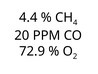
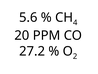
4.4: 4.4 -> 5.6
72.9: 72.9 -> 27.2
